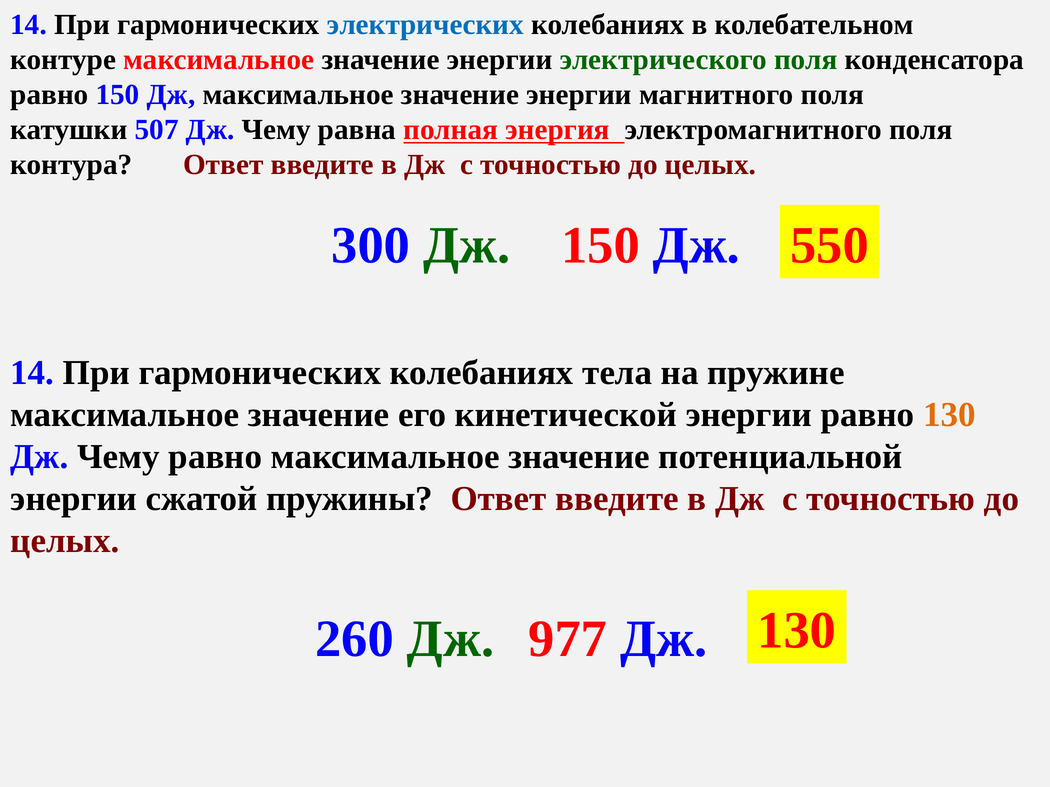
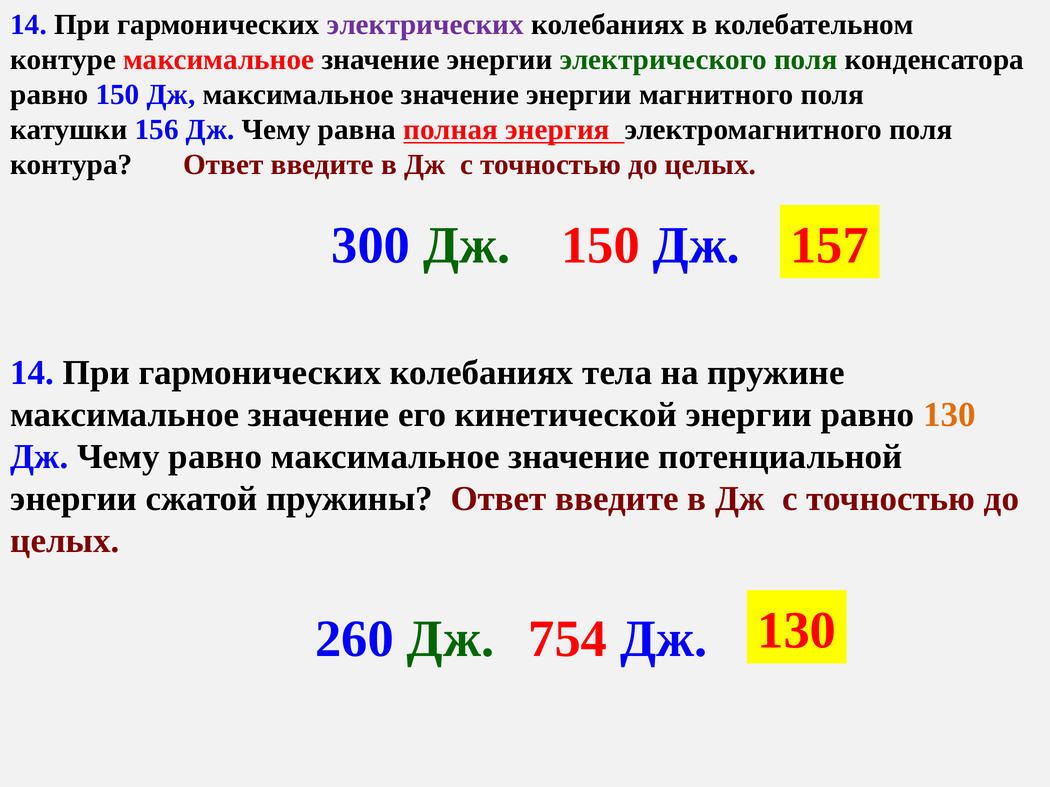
электрических colour: blue -> purple
507: 507 -> 156
550: 550 -> 157
977: 977 -> 754
